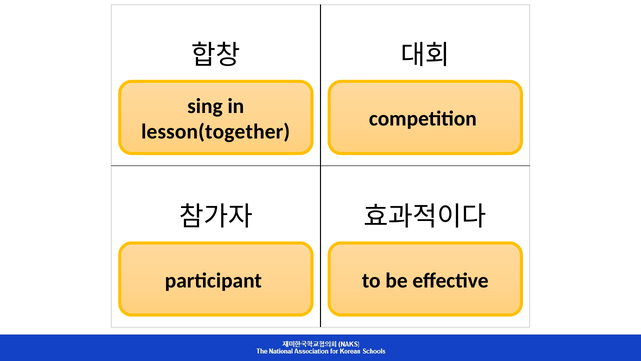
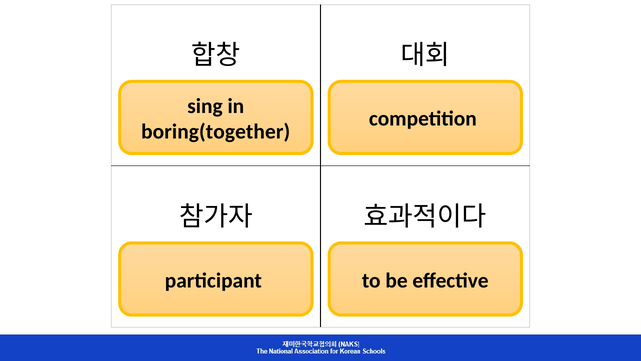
lesson(together: lesson(together -> boring(together
